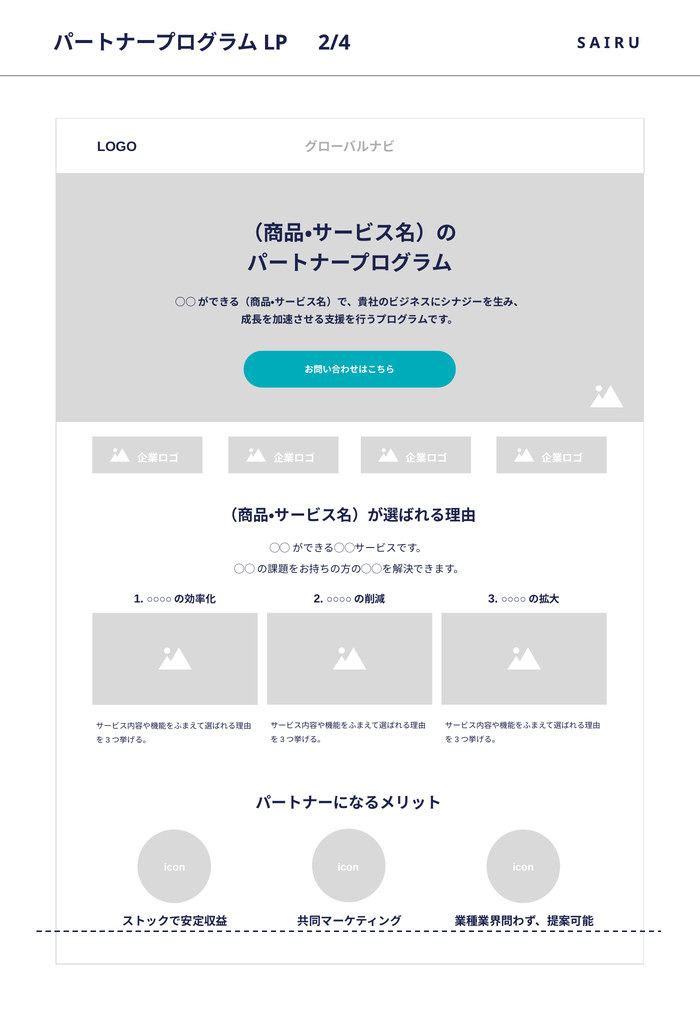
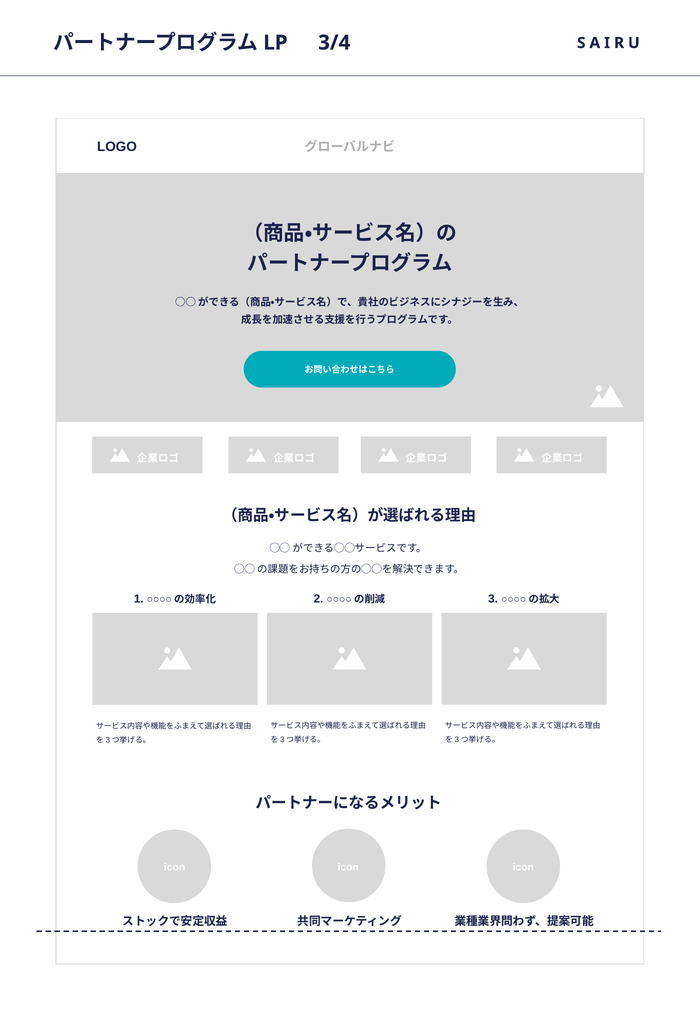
2/4: 2/4 -> 3/4
